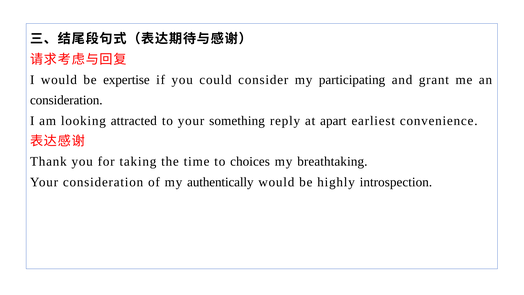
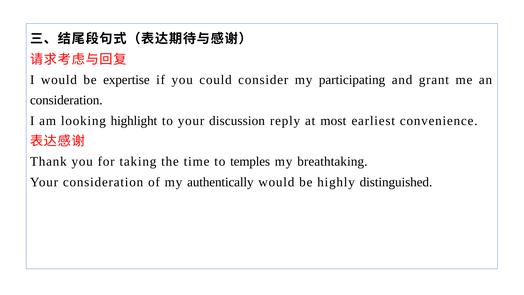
attracted: attracted -> highlight
something: something -> discussion
apart: apart -> most
choices: choices -> temples
introspection: introspection -> distinguished
